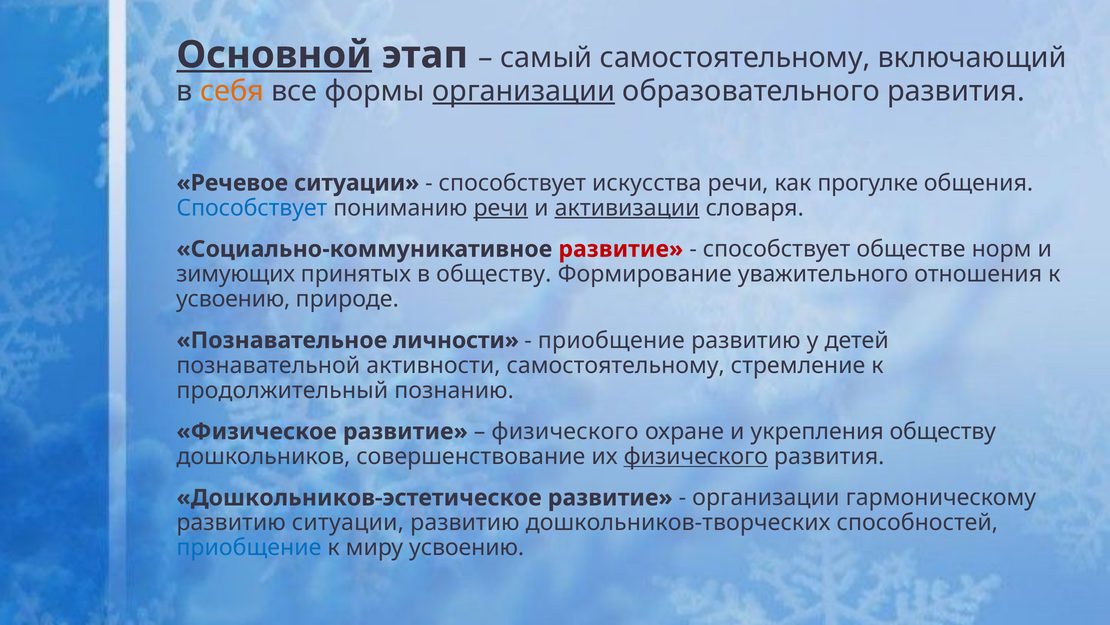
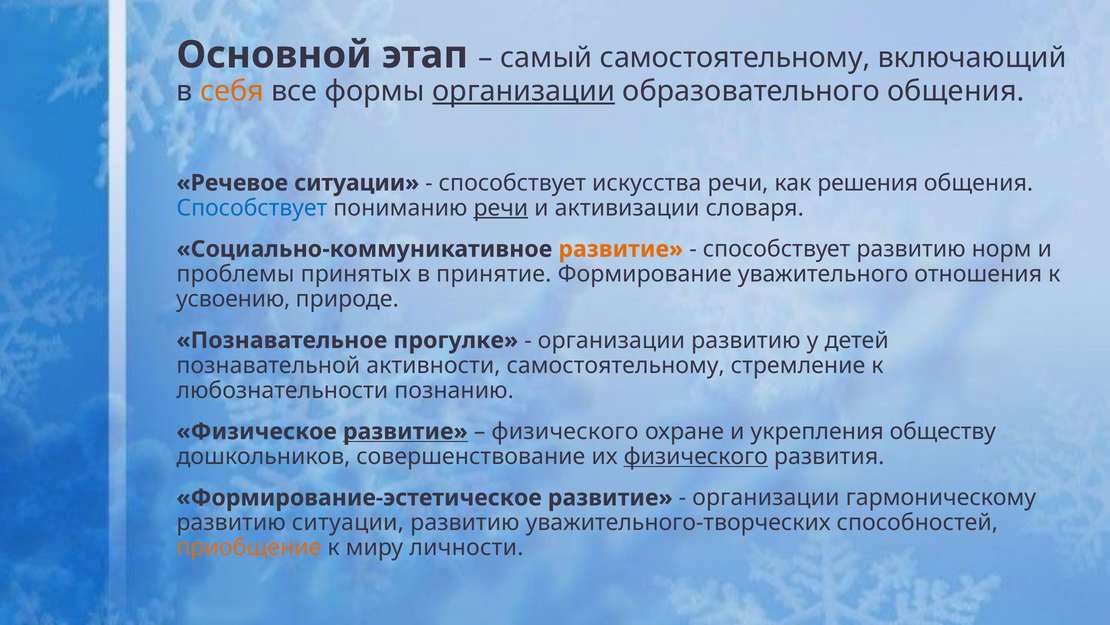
Основной underline: present -> none
образовательного развития: развития -> общения
прогулке: прогулке -> решения
активизации underline: present -> none
развитие at (621, 249) colour: red -> orange
способствует обществе: обществе -> развитию
зимующих: зимующих -> проблемы
в обществу: обществу -> принятие
личности: личности -> прогулке
приобщение at (611, 340): приобщение -> организации
продолжительный: продолжительный -> любознательности
развитие at (405, 431) underline: none -> present
Дошкольников-эстетическое: Дошкольников-эстетическое -> Формирование-эстетическое
дошкольников-творческих: дошкольников-творческих -> уважительного-творческих
приобщение at (249, 547) colour: blue -> orange
миру усвоению: усвоению -> личности
